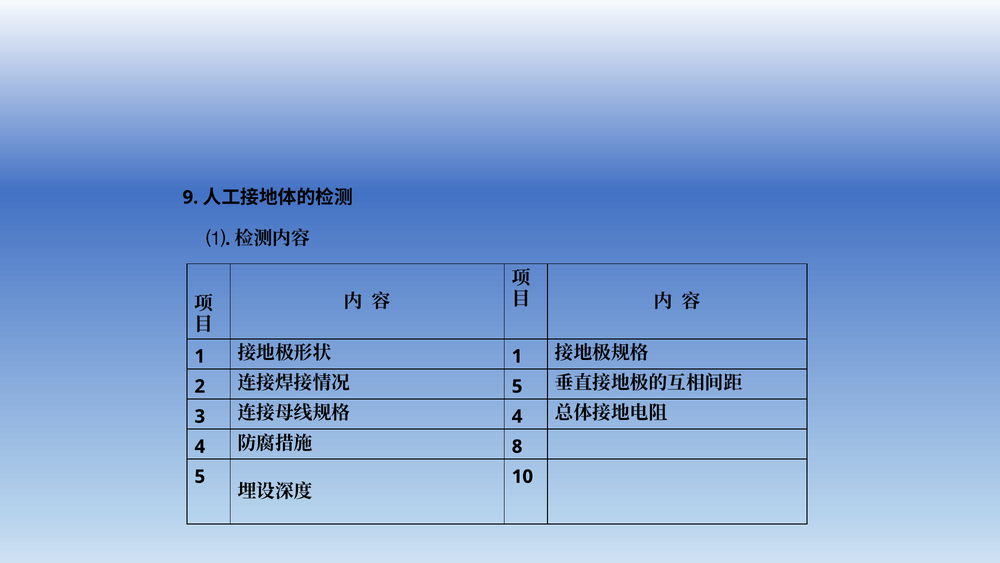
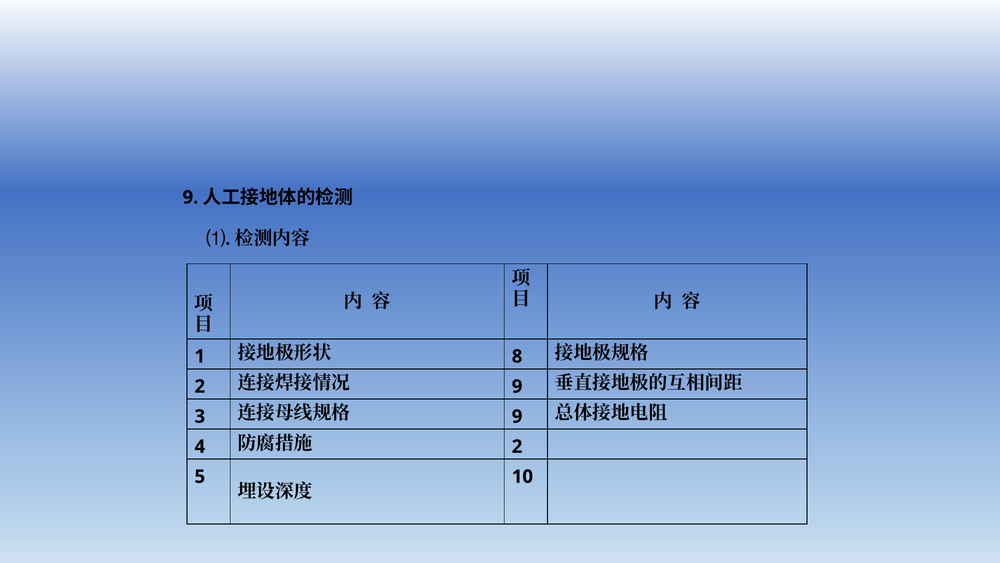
1 at (517, 356): 1 -> 8
5 at (517, 386): 5 -> 9
4 at (517, 416): 4 -> 9
8 at (517, 446): 8 -> 2
